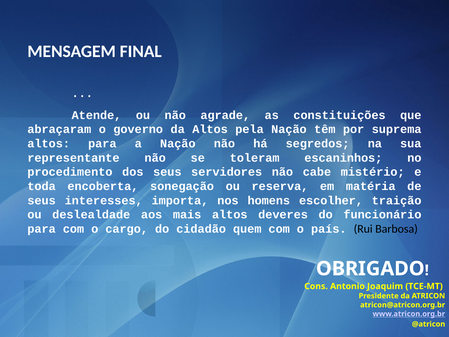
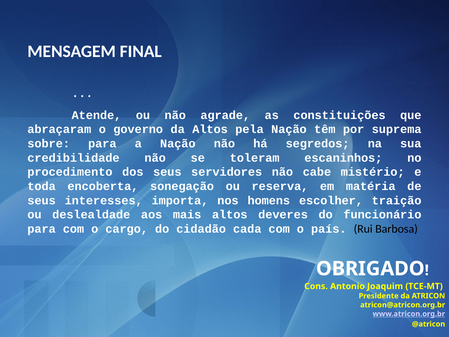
altos at (49, 143): altos -> sobre
representante: representante -> credibilidade
quem: quem -> cada
